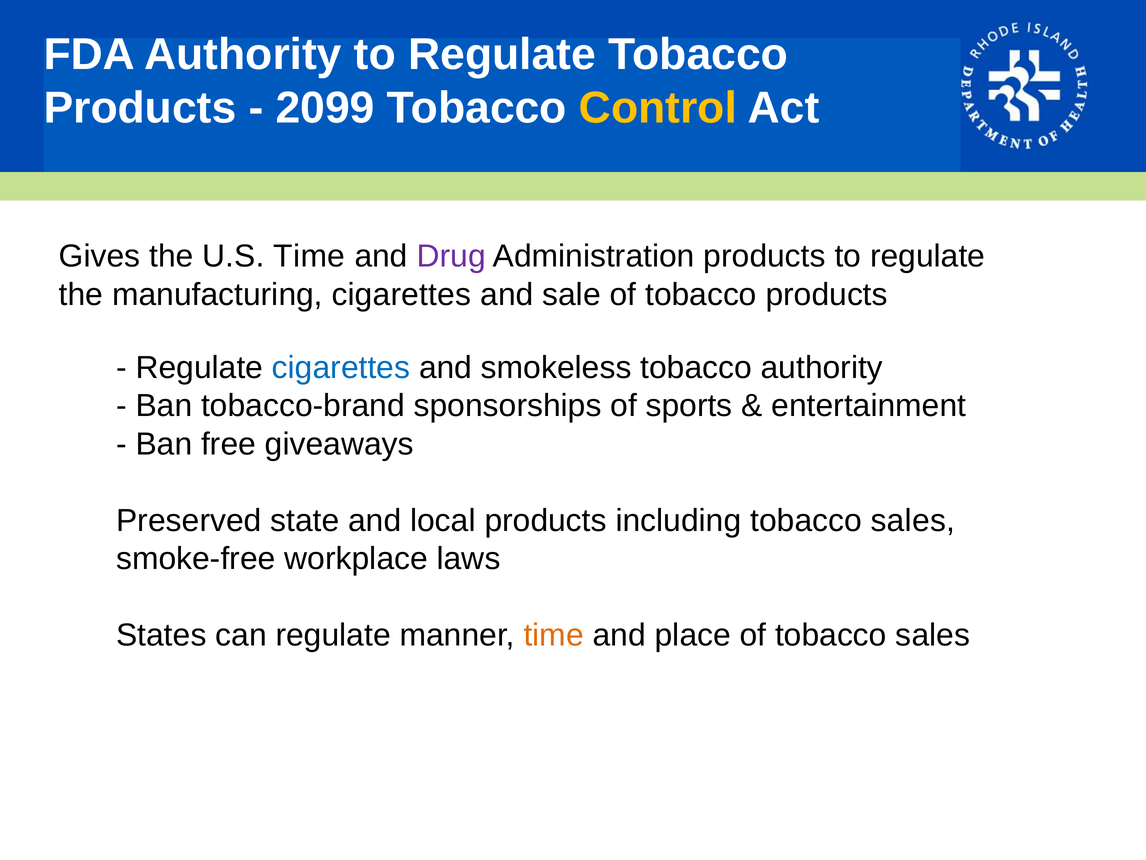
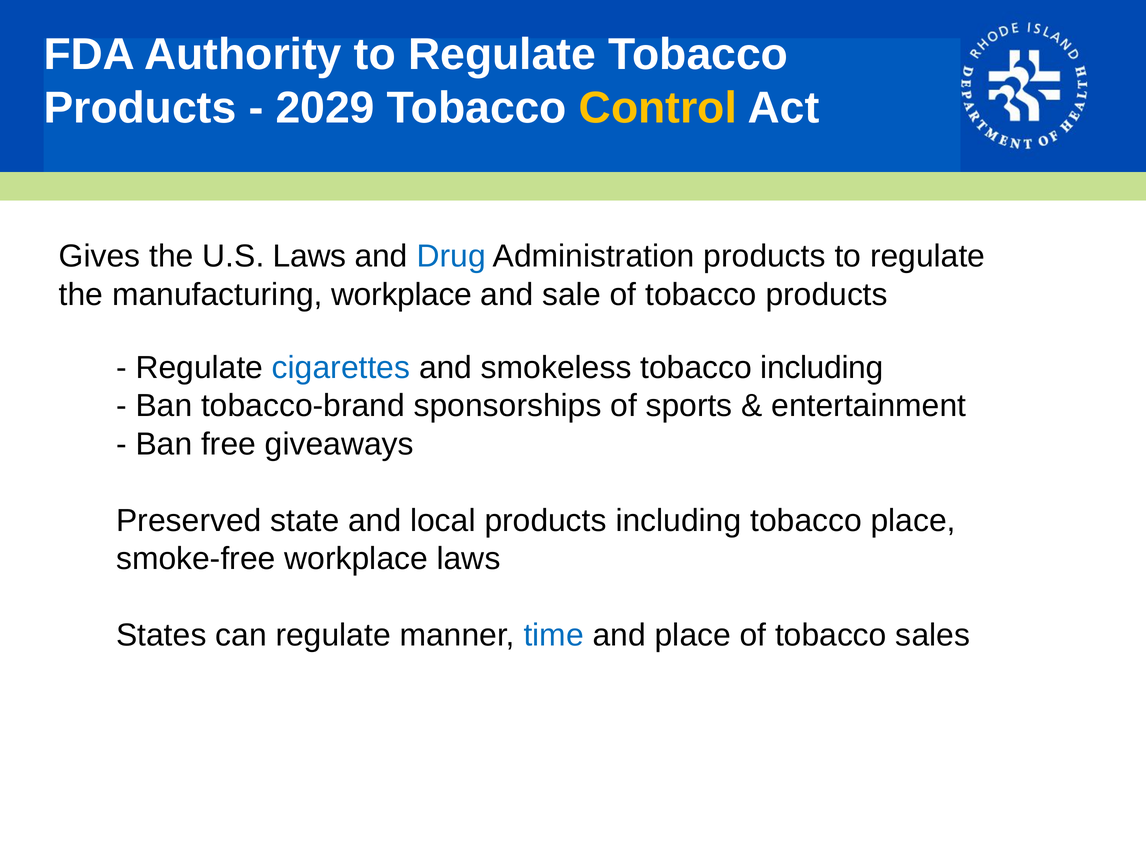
2099: 2099 -> 2029
U.S Time: Time -> Laws
Drug colour: purple -> blue
manufacturing cigarettes: cigarettes -> workplace
tobacco authority: authority -> including
including tobacco sales: sales -> place
time at (554, 635) colour: orange -> blue
